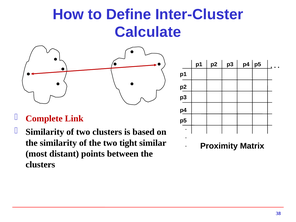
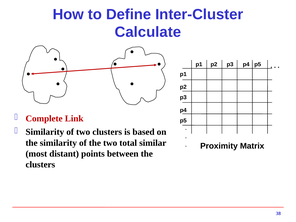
tight: tight -> total
